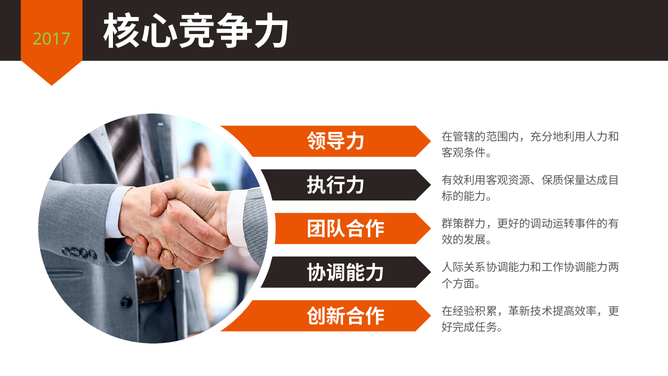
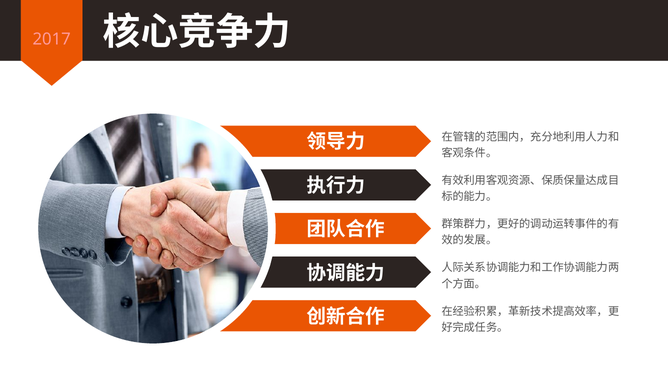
2017 colour: light green -> pink
